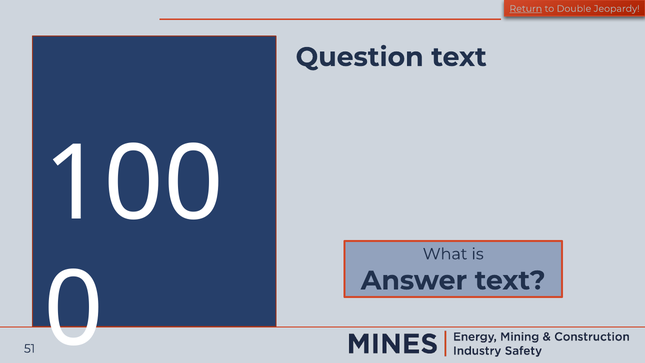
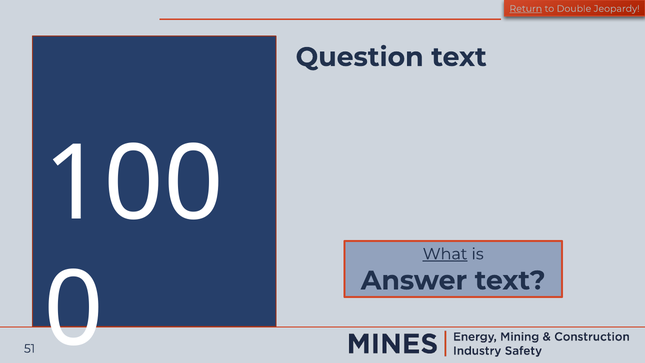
What underline: none -> present
